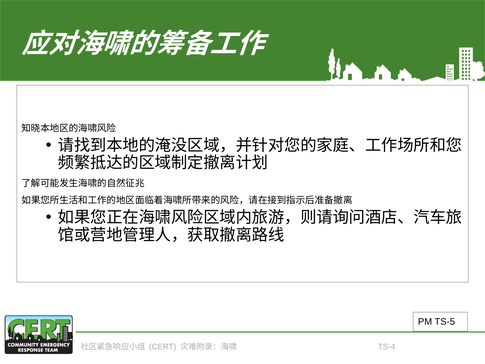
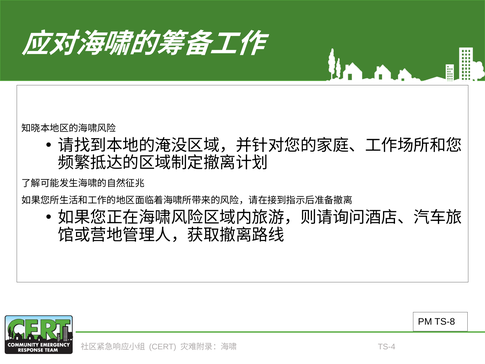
TS-5: TS-5 -> TS-8
